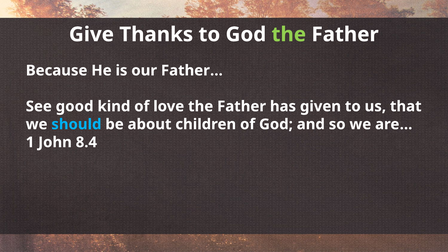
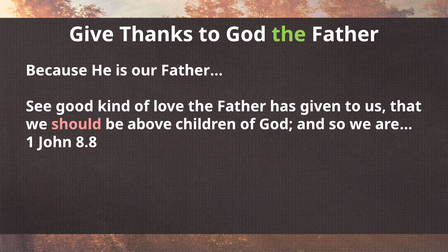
should colour: light blue -> pink
about: about -> above
8.4: 8.4 -> 8.8
